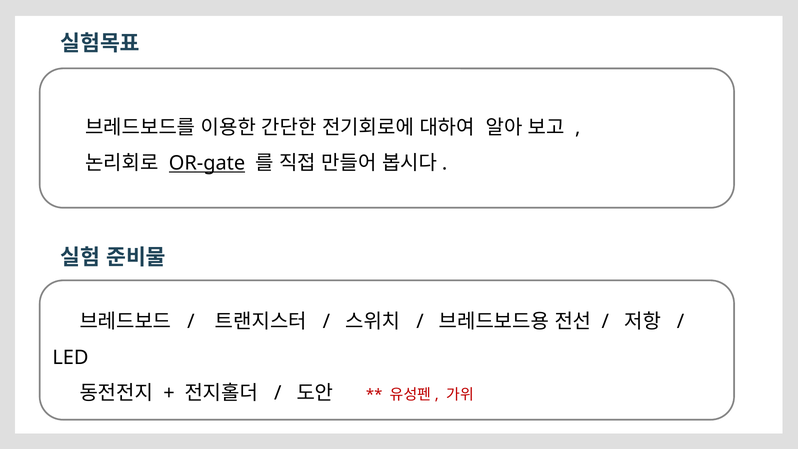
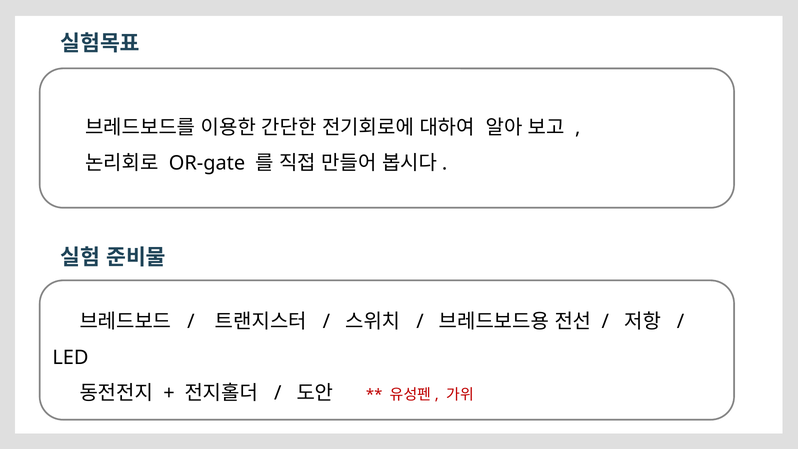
OR-gate underline: present -> none
